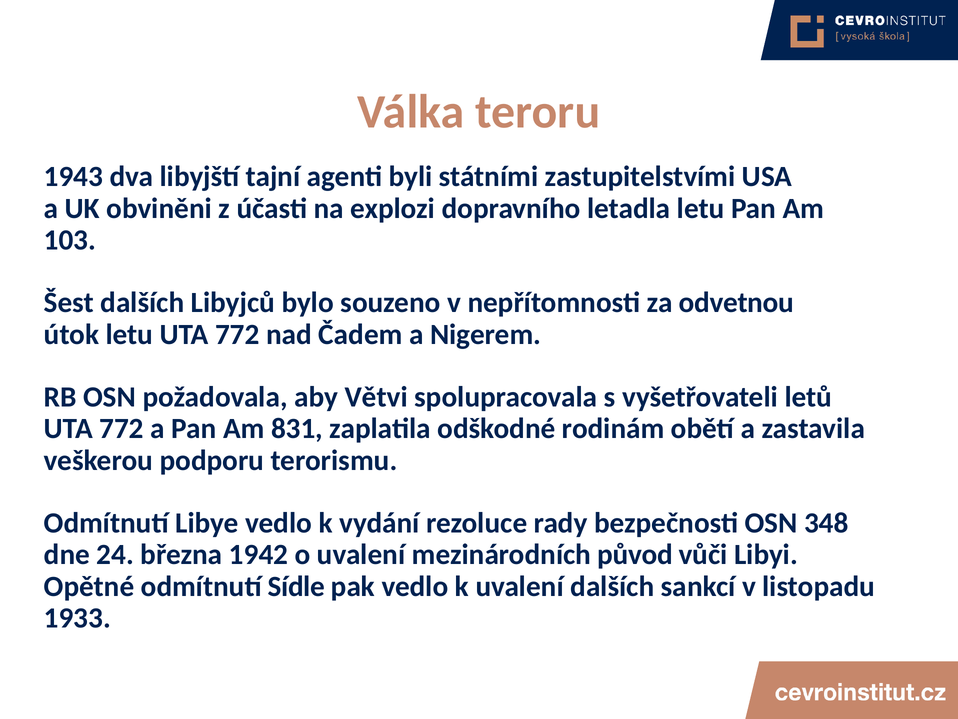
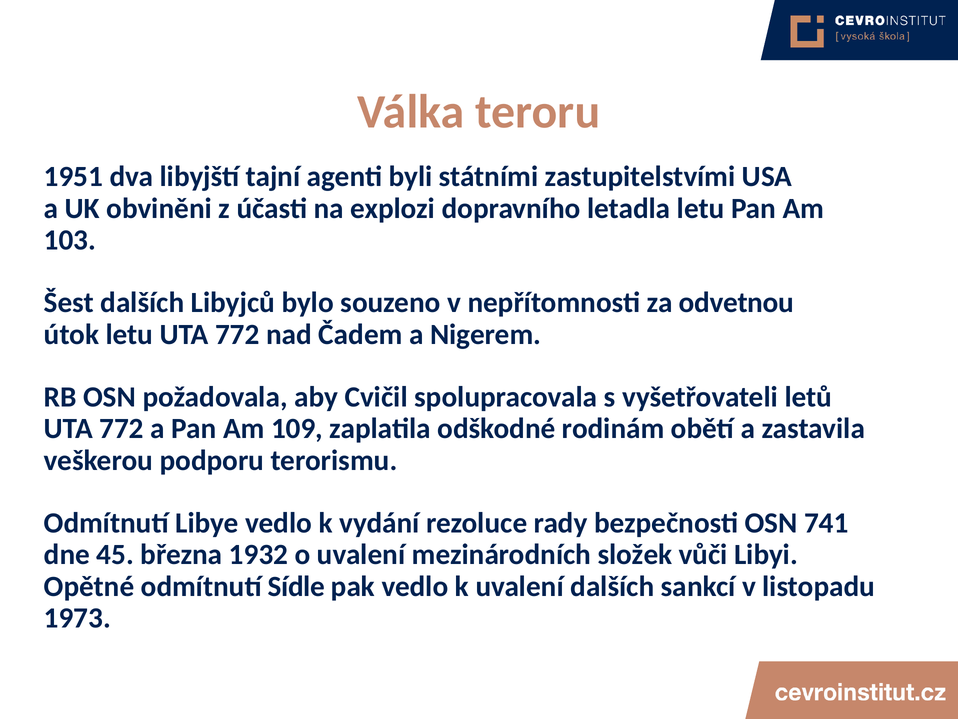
1943: 1943 -> 1951
Větvi: Větvi -> Cvičil
831: 831 -> 109
348: 348 -> 741
24: 24 -> 45
1942: 1942 -> 1932
původ: původ -> složek
1933: 1933 -> 1973
